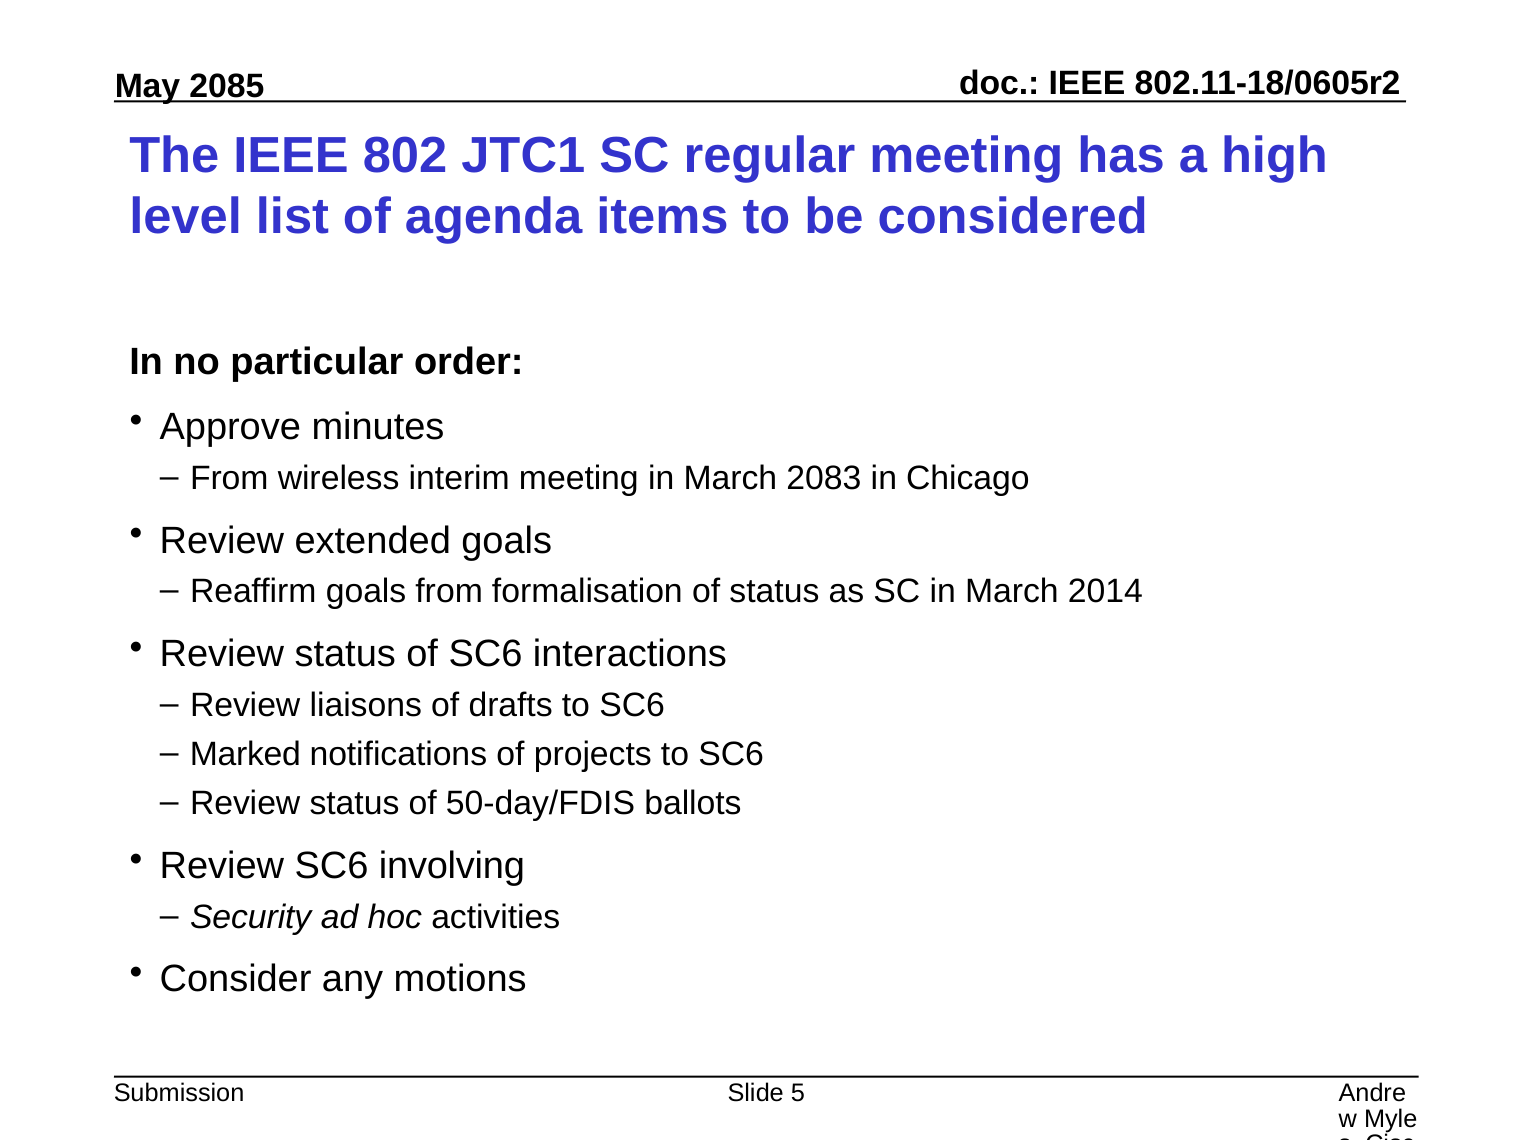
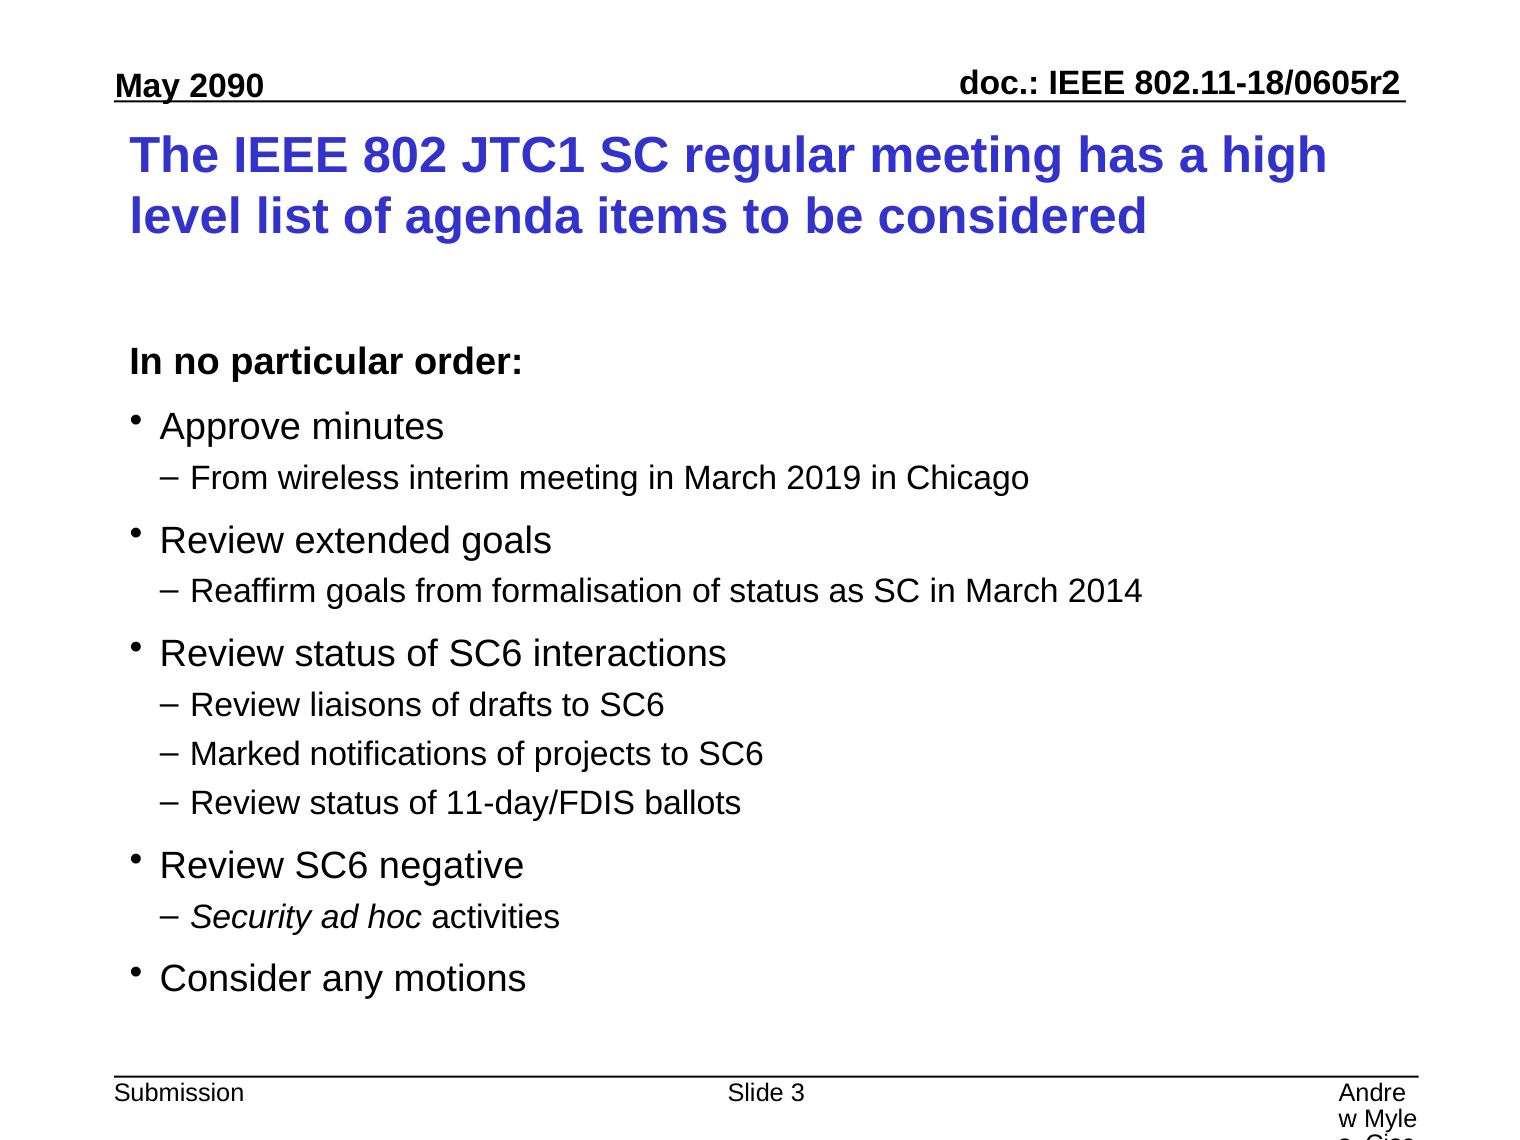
2085: 2085 -> 2090
2083: 2083 -> 2019
50-day/FDIS: 50-day/FDIS -> 11-day/FDIS
involving: involving -> negative
5: 5 -> 3
